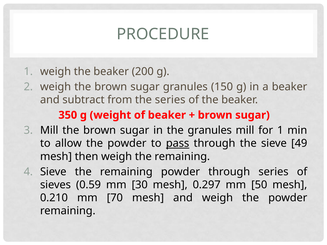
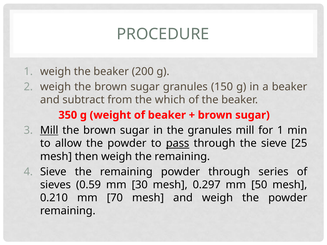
the series: series -> which
Mill at (49, 130) underline: none -> present
49: 49 -> 25
